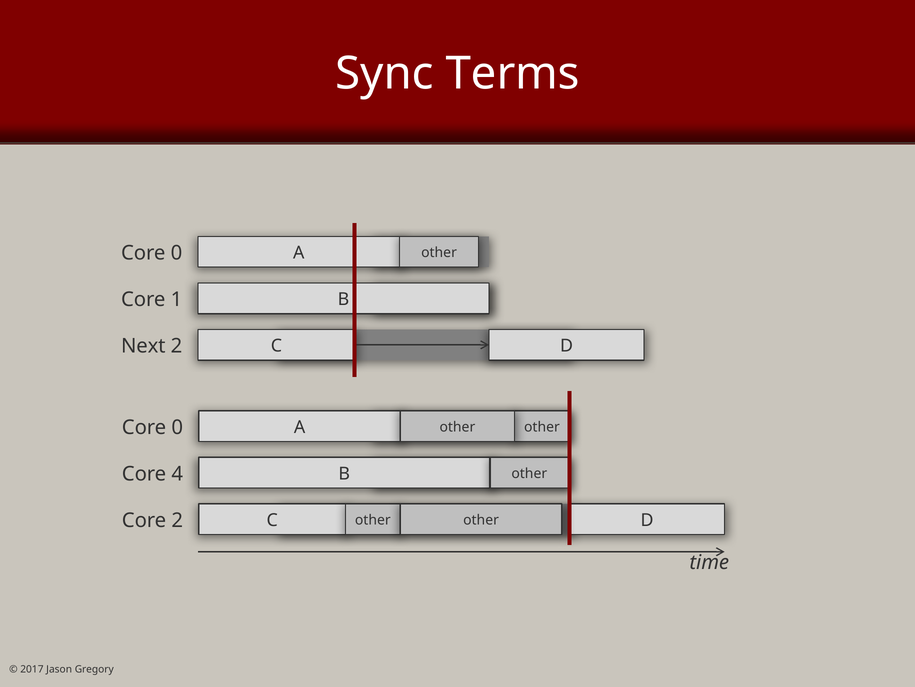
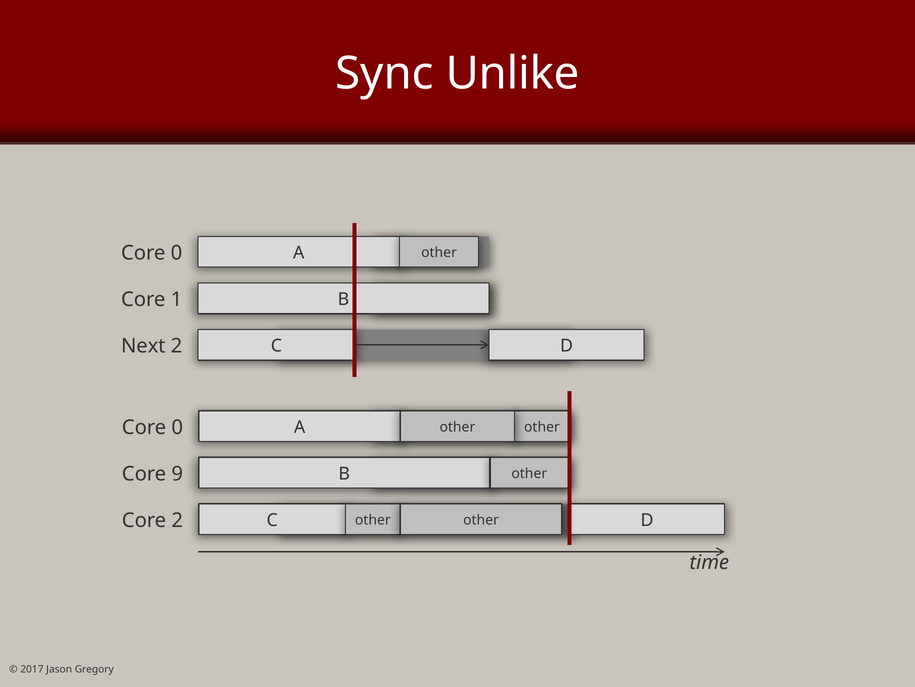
Terms: Terms -> Unlike
4: 4 -> 9
